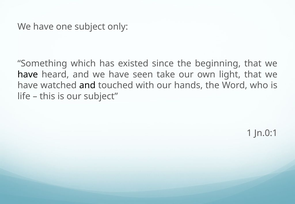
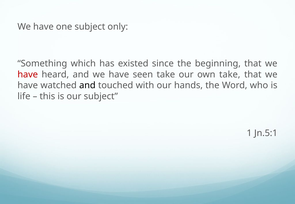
have at (28, 75) colour: black -> red
own light: light -> take
Jn.0:1: Jn.0:1 -> Jn.5:1
